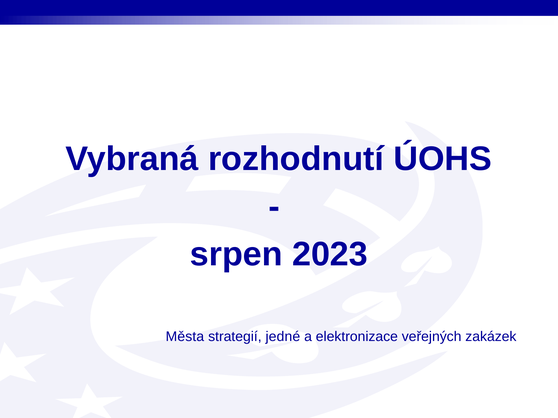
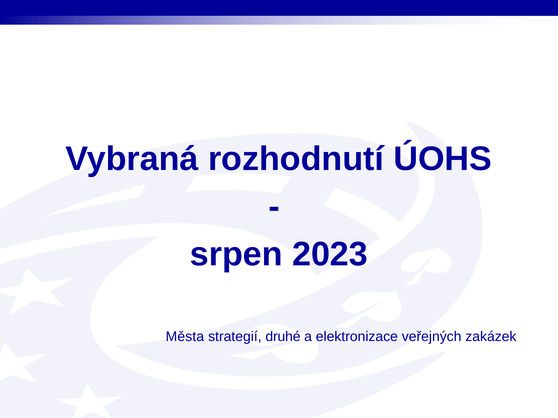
jedné: jedné -> druhé
